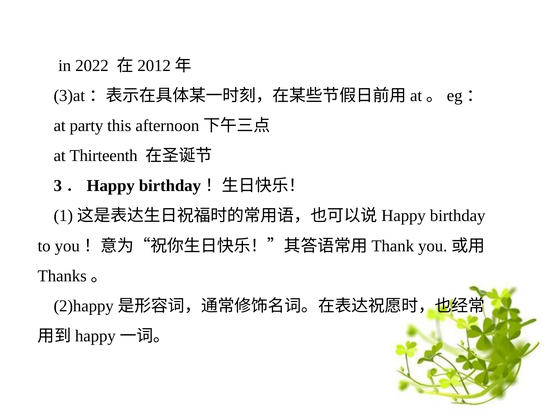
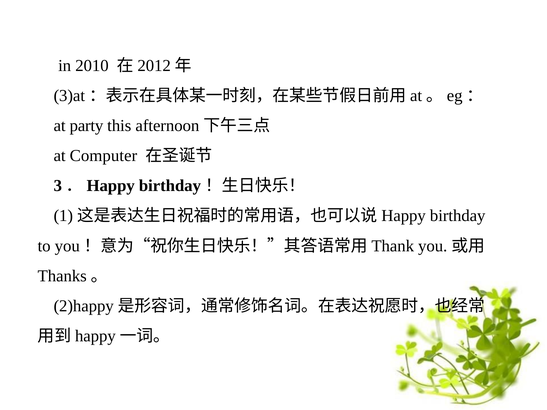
2022: 2022 -> 2010
Thirteenth: Thirteenth -> Computer
